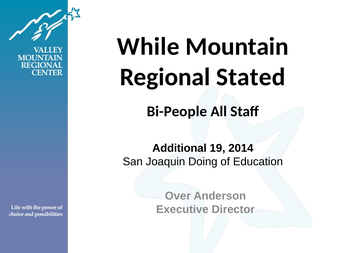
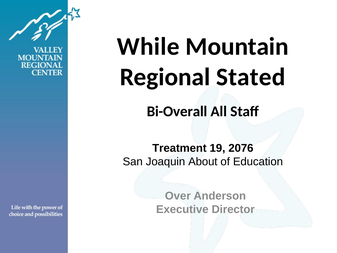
Bi-People: Bi-People -> Bi-Overall
Additional: Additional -> Treatment
2014: 2014 -> 2076
Doing: Doing -> About
